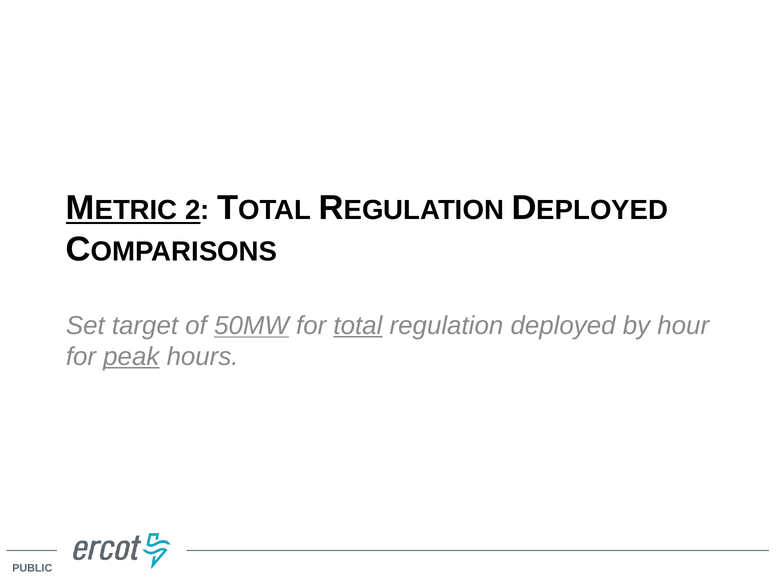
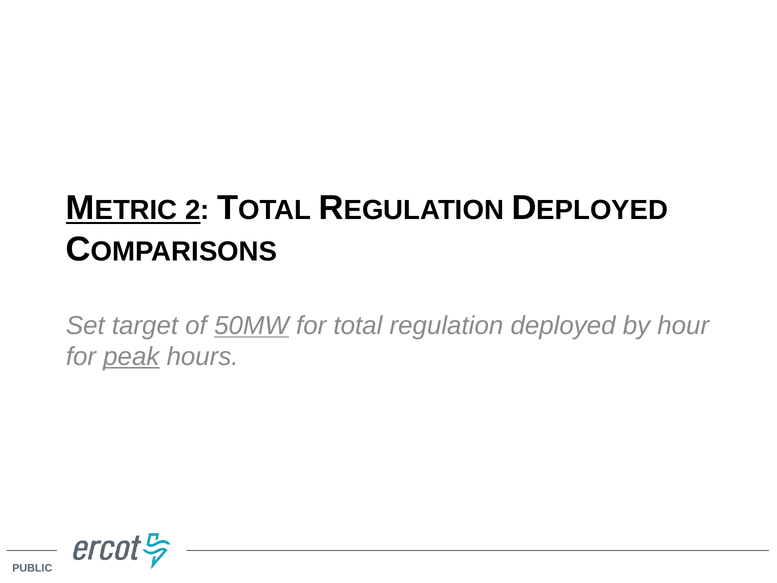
total underline: present -> none
